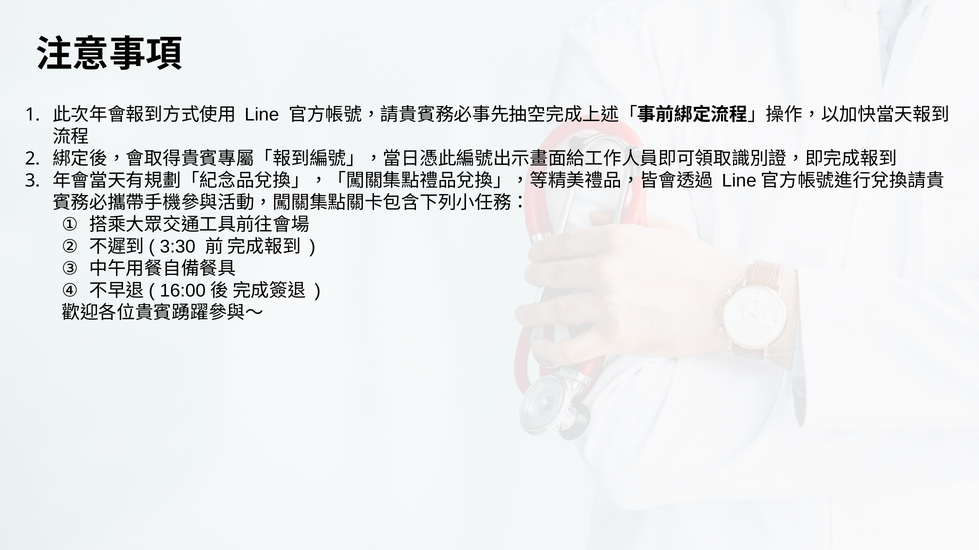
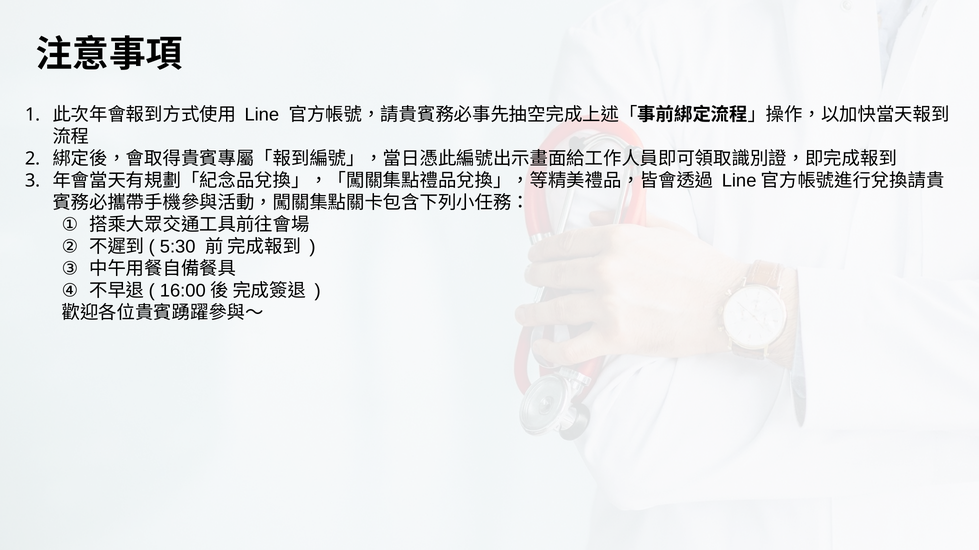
3:30: 3:30 -> 5:30
